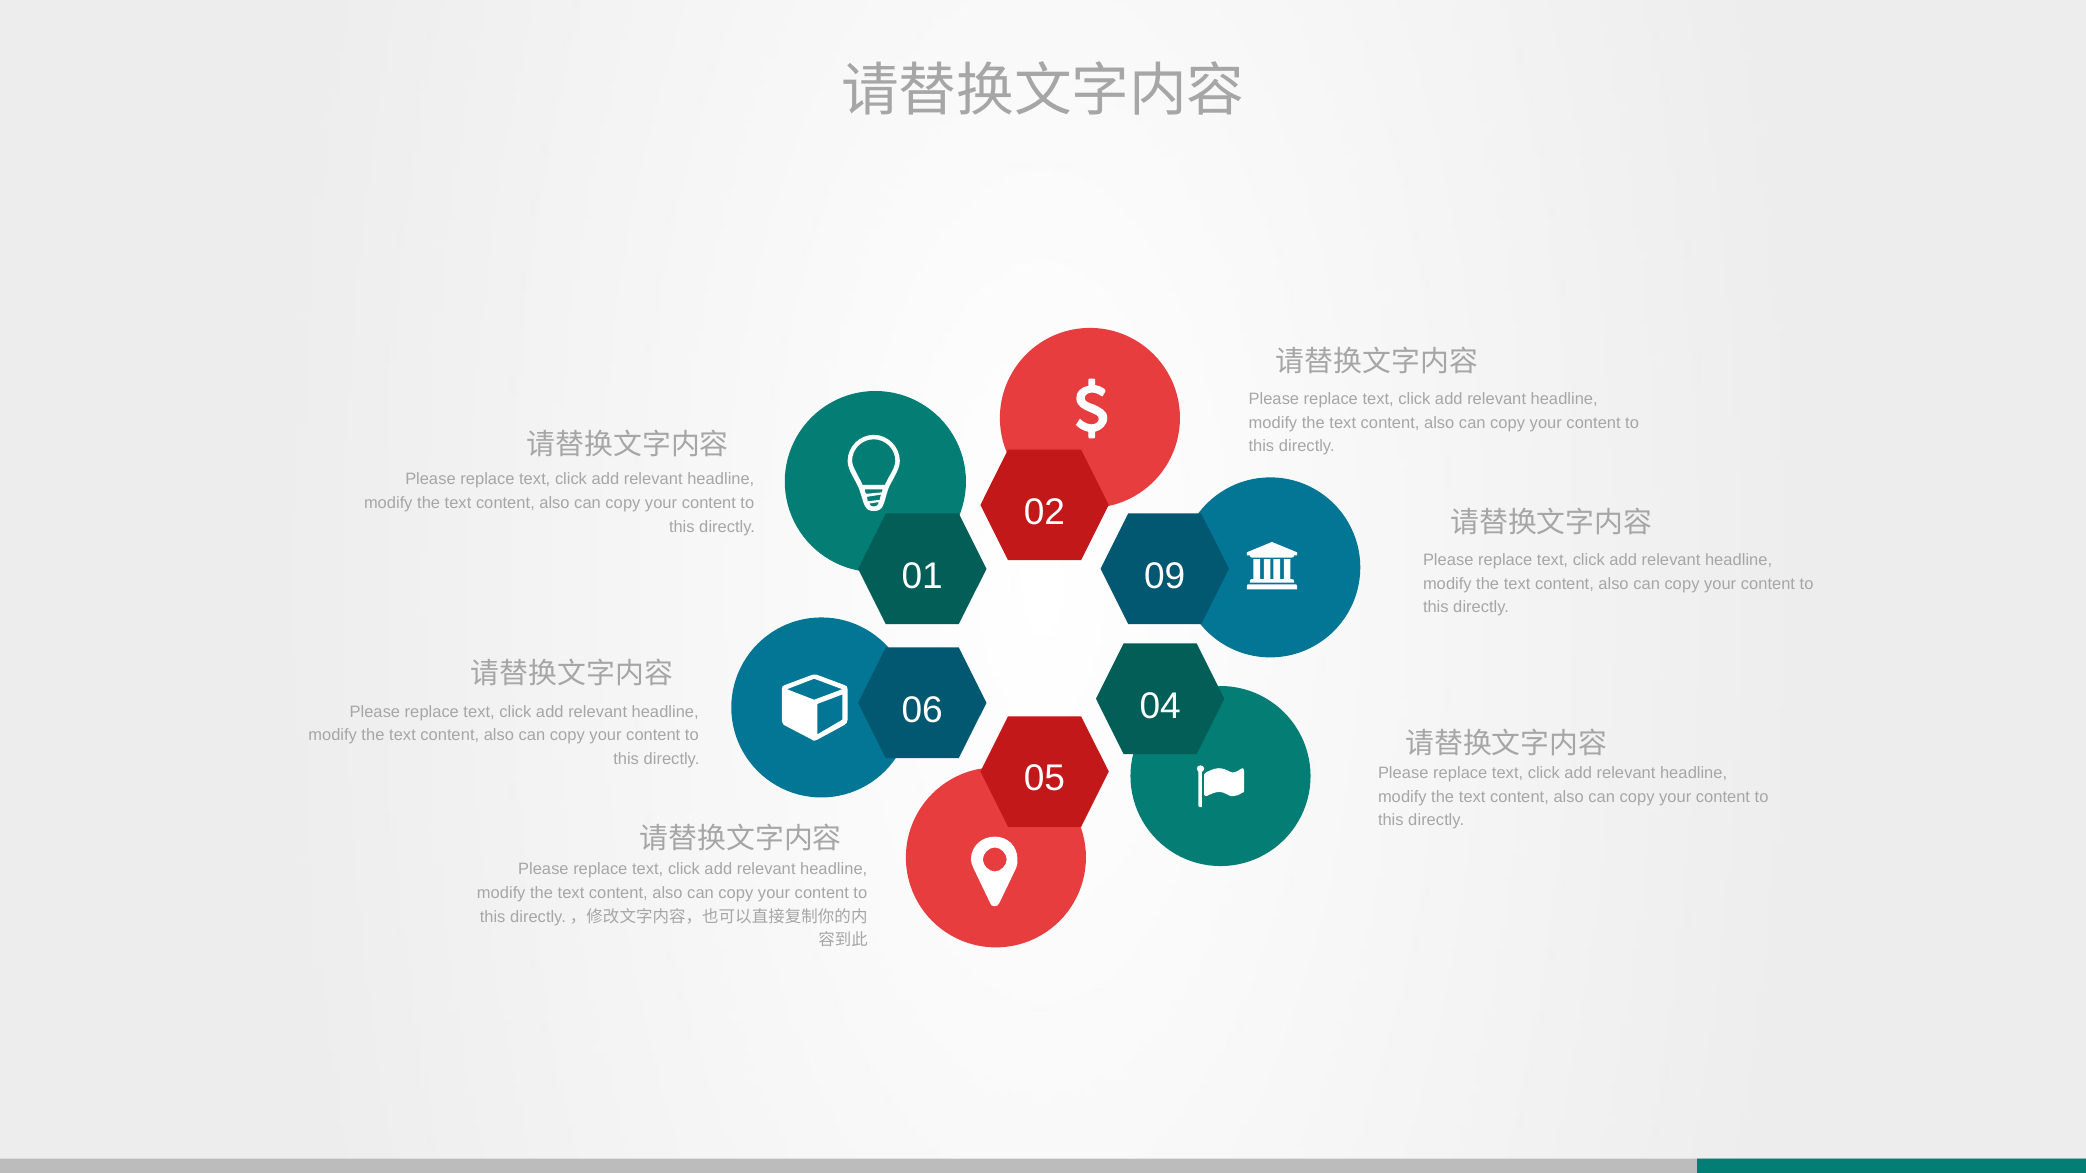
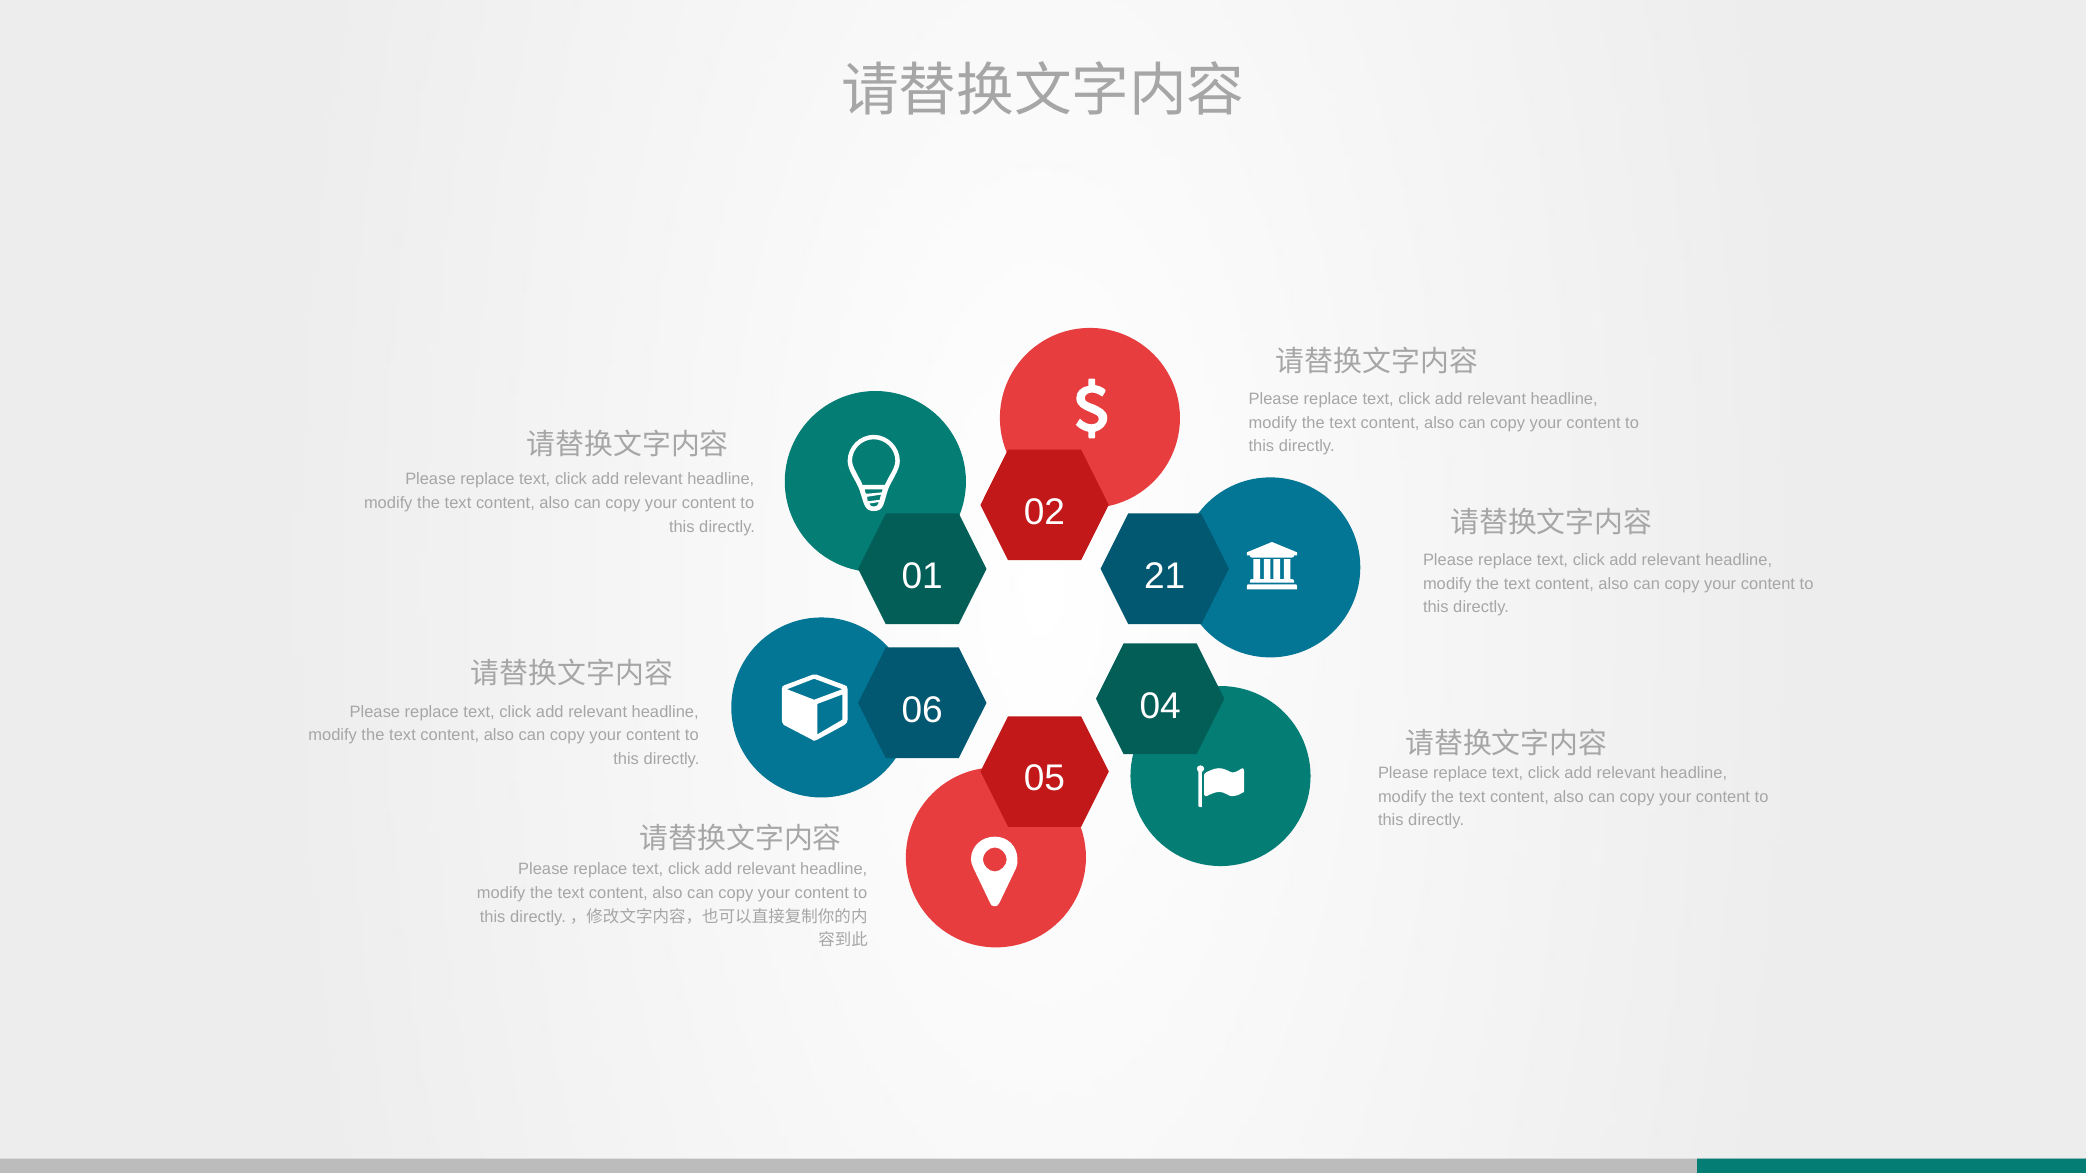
09: 09 -> 21
